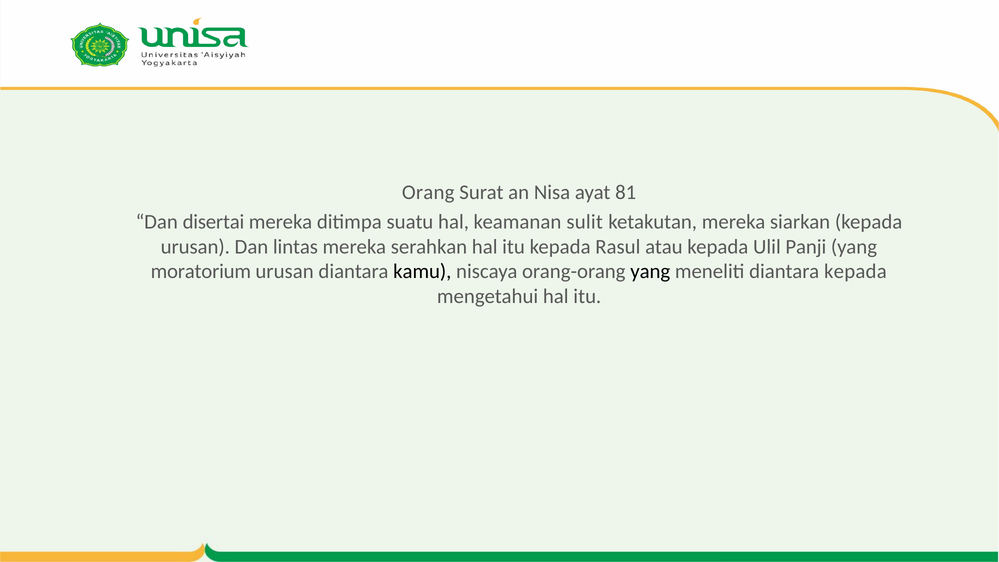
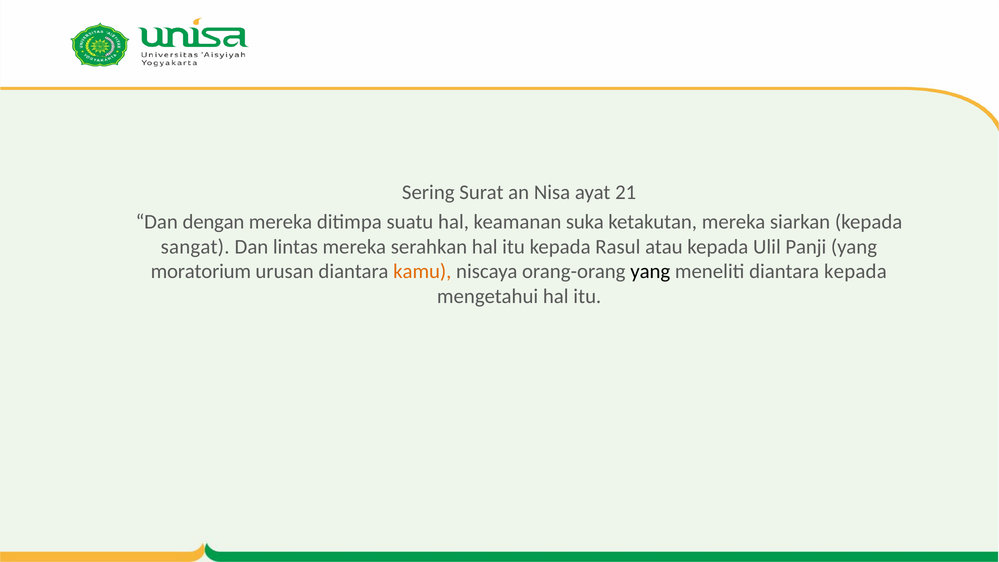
Orang: Orang -> Sering
81: 81 -> 21
disertai: disertai -> dengan
sulit: sulit -> suka
urusan at (195, 247): urusan -> sangat
kamu colour: black -> orange
